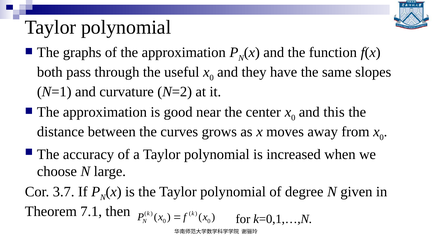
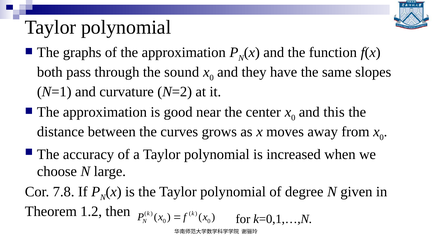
useful: useful -> sound
3.7: 3.7 -> 7.8
7.1: 7.1 -> 1.2
